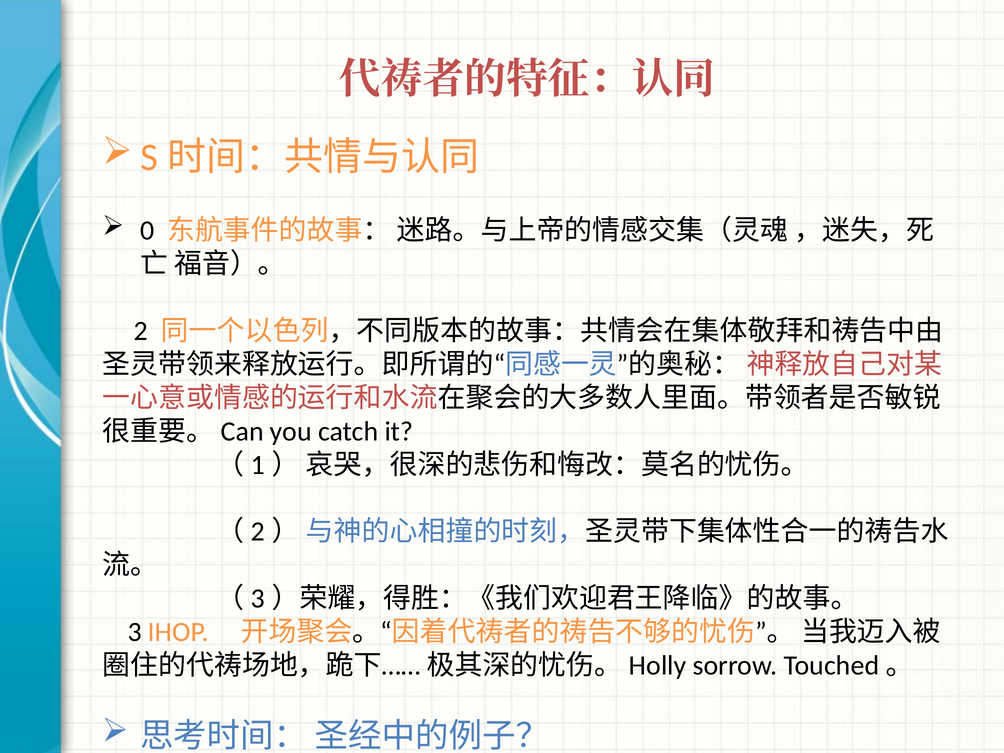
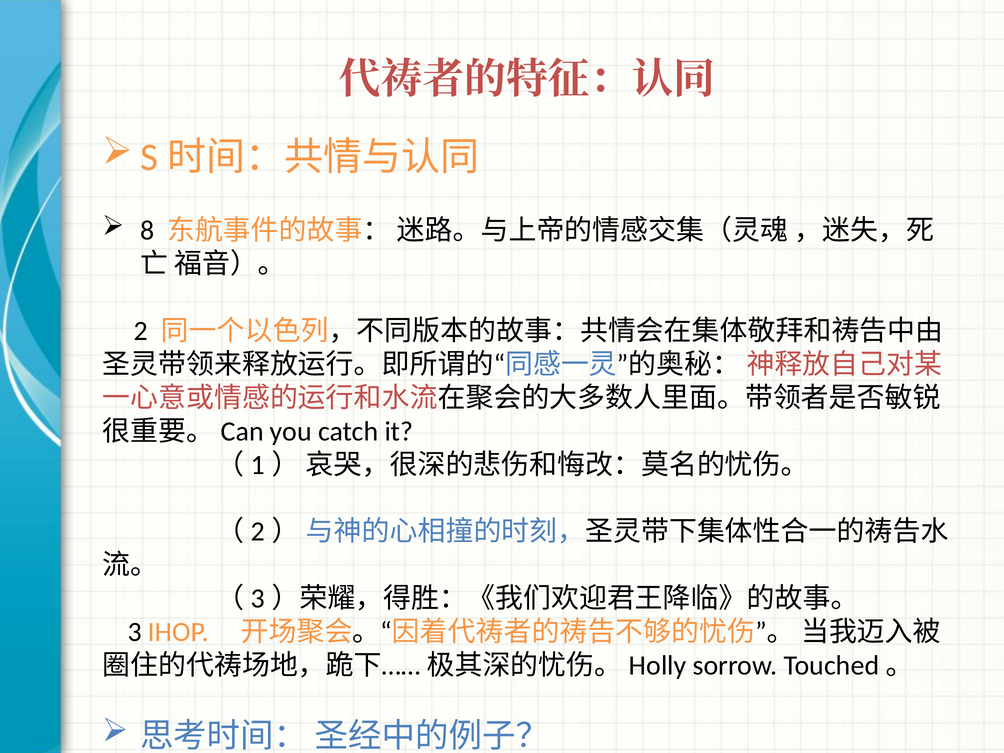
0: 0 -> 8
